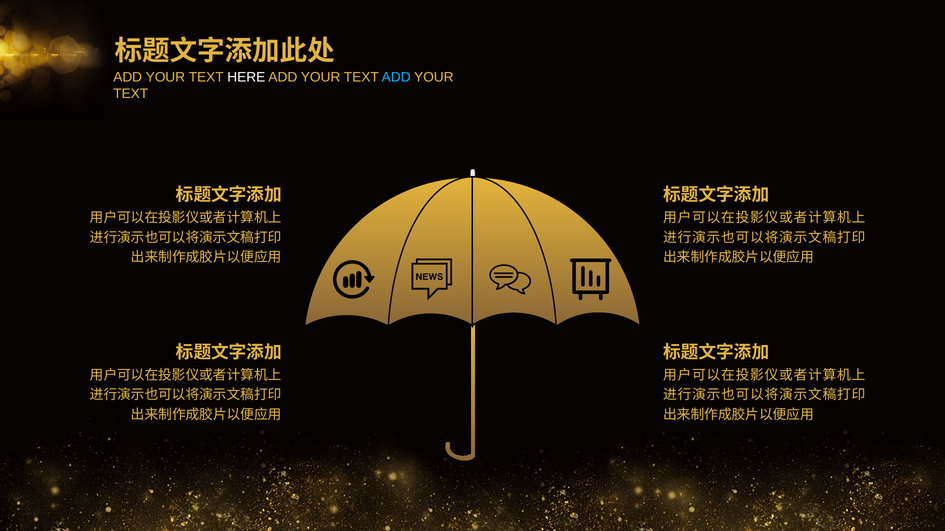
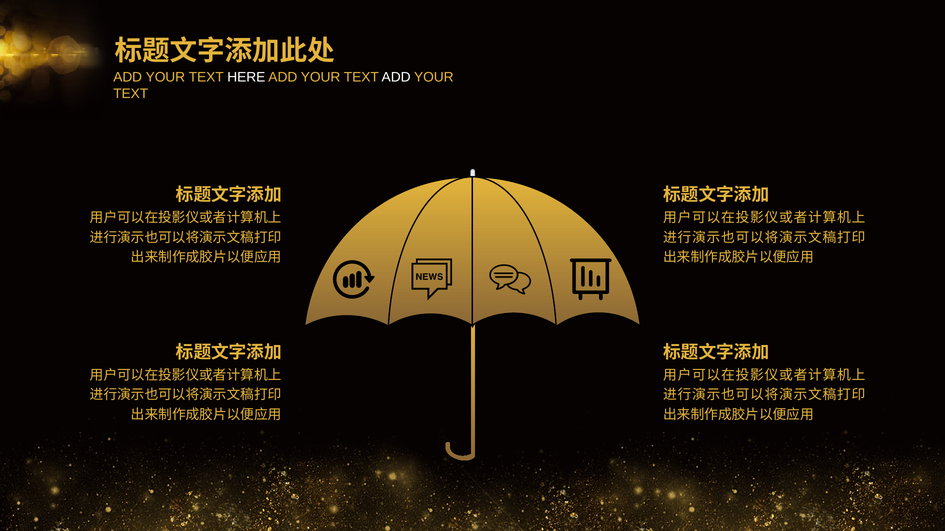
ADD at (396, 77) colour: light blue -> white
